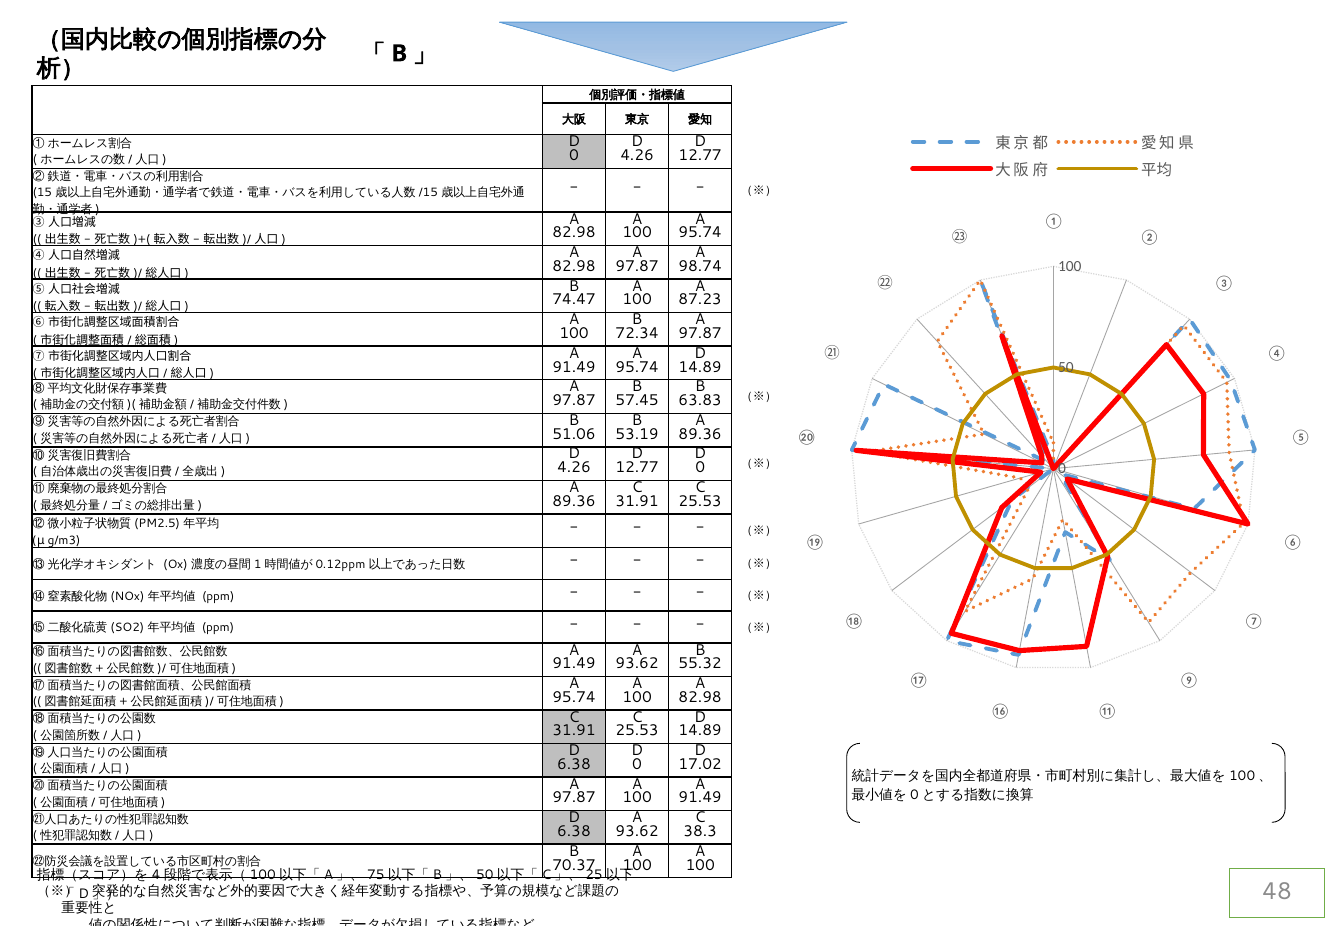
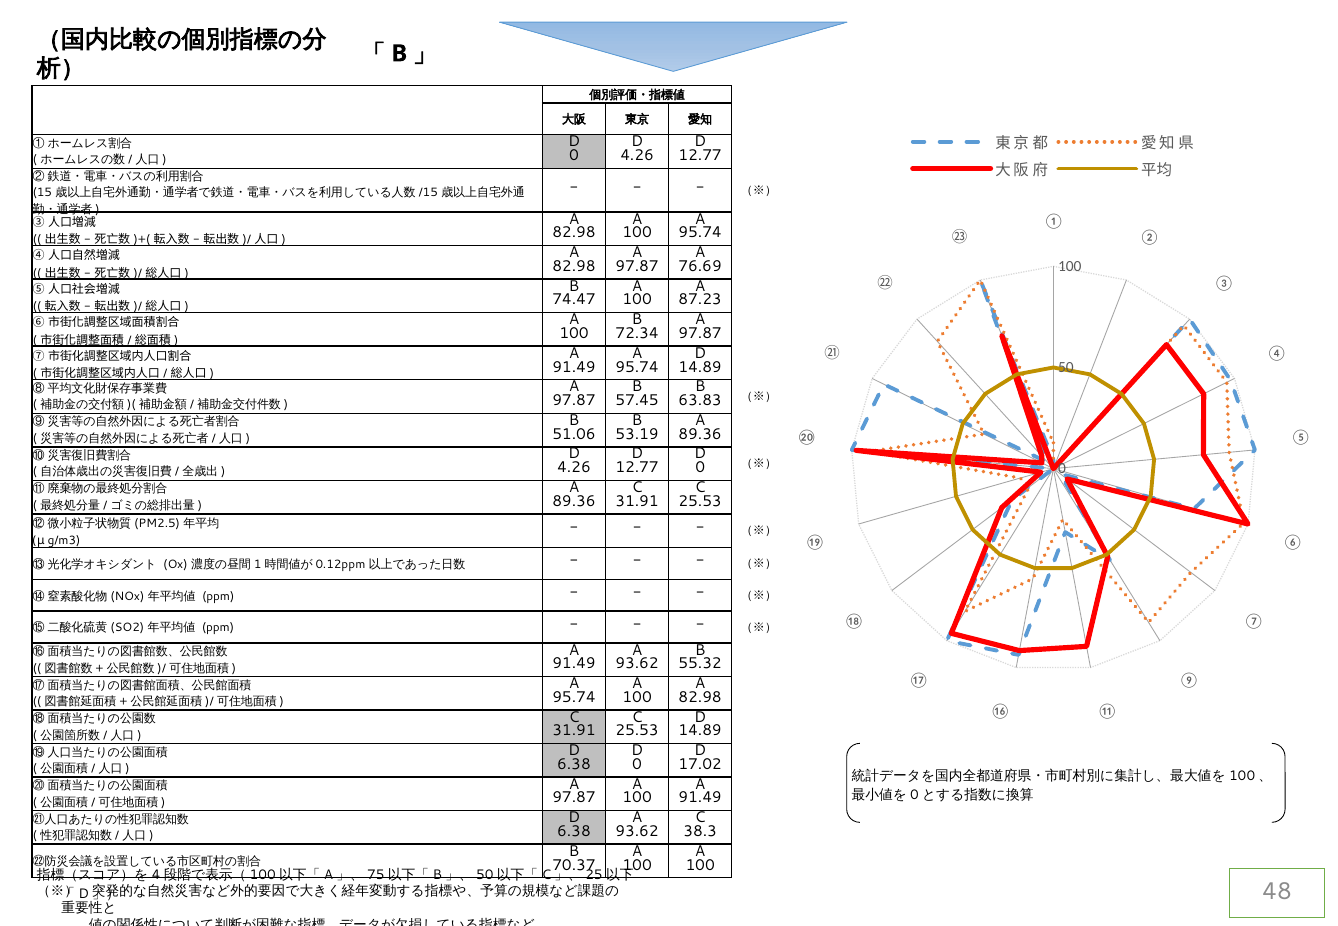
98.74: 98.74 -> 76.69
